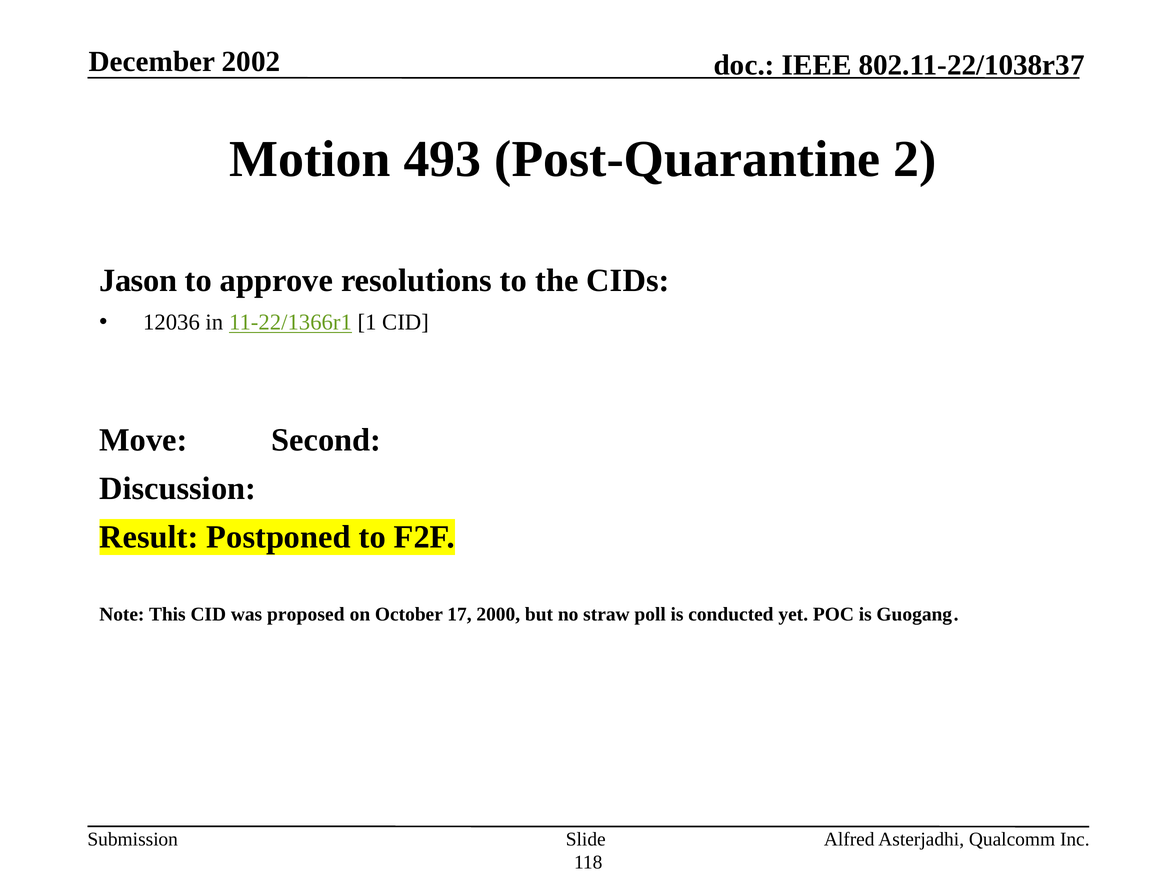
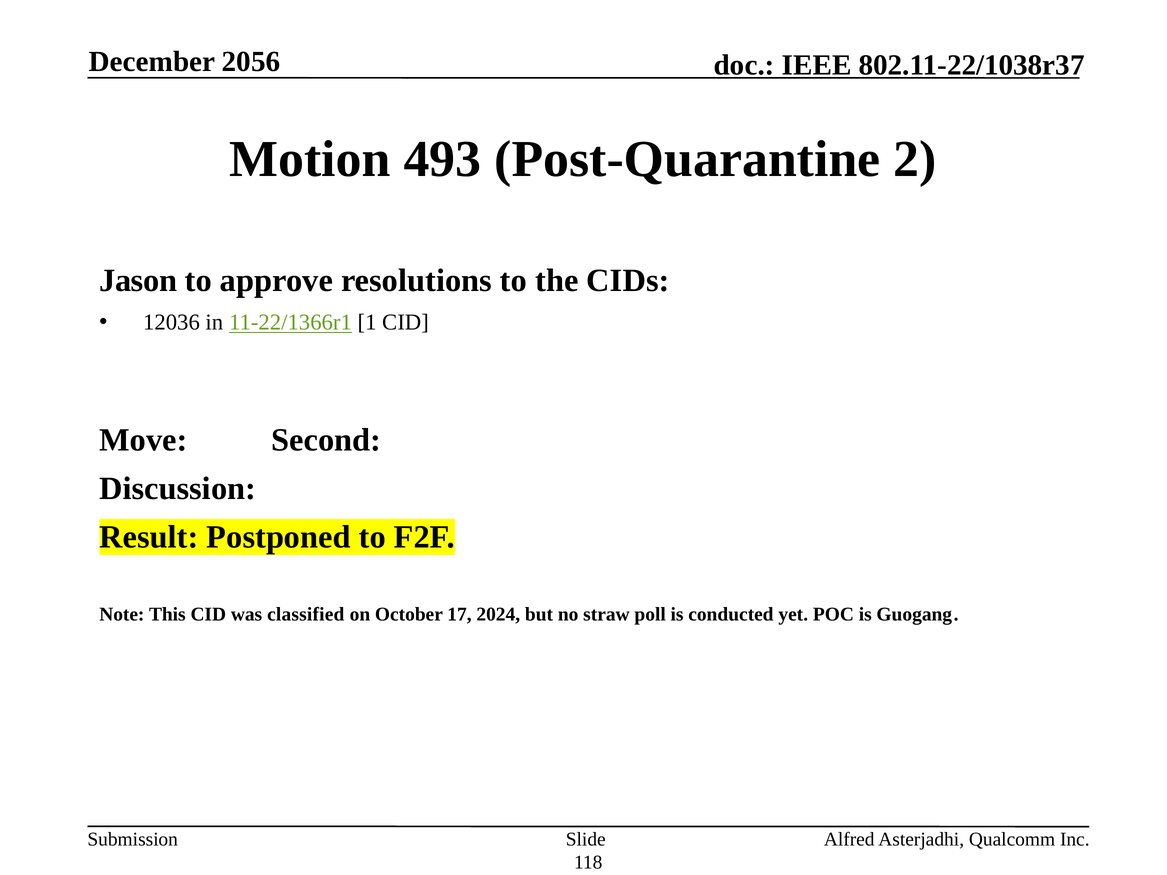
2002: 2002 -> 2056
proposed: proposed -> classified
2000: 2000 -> 2024
